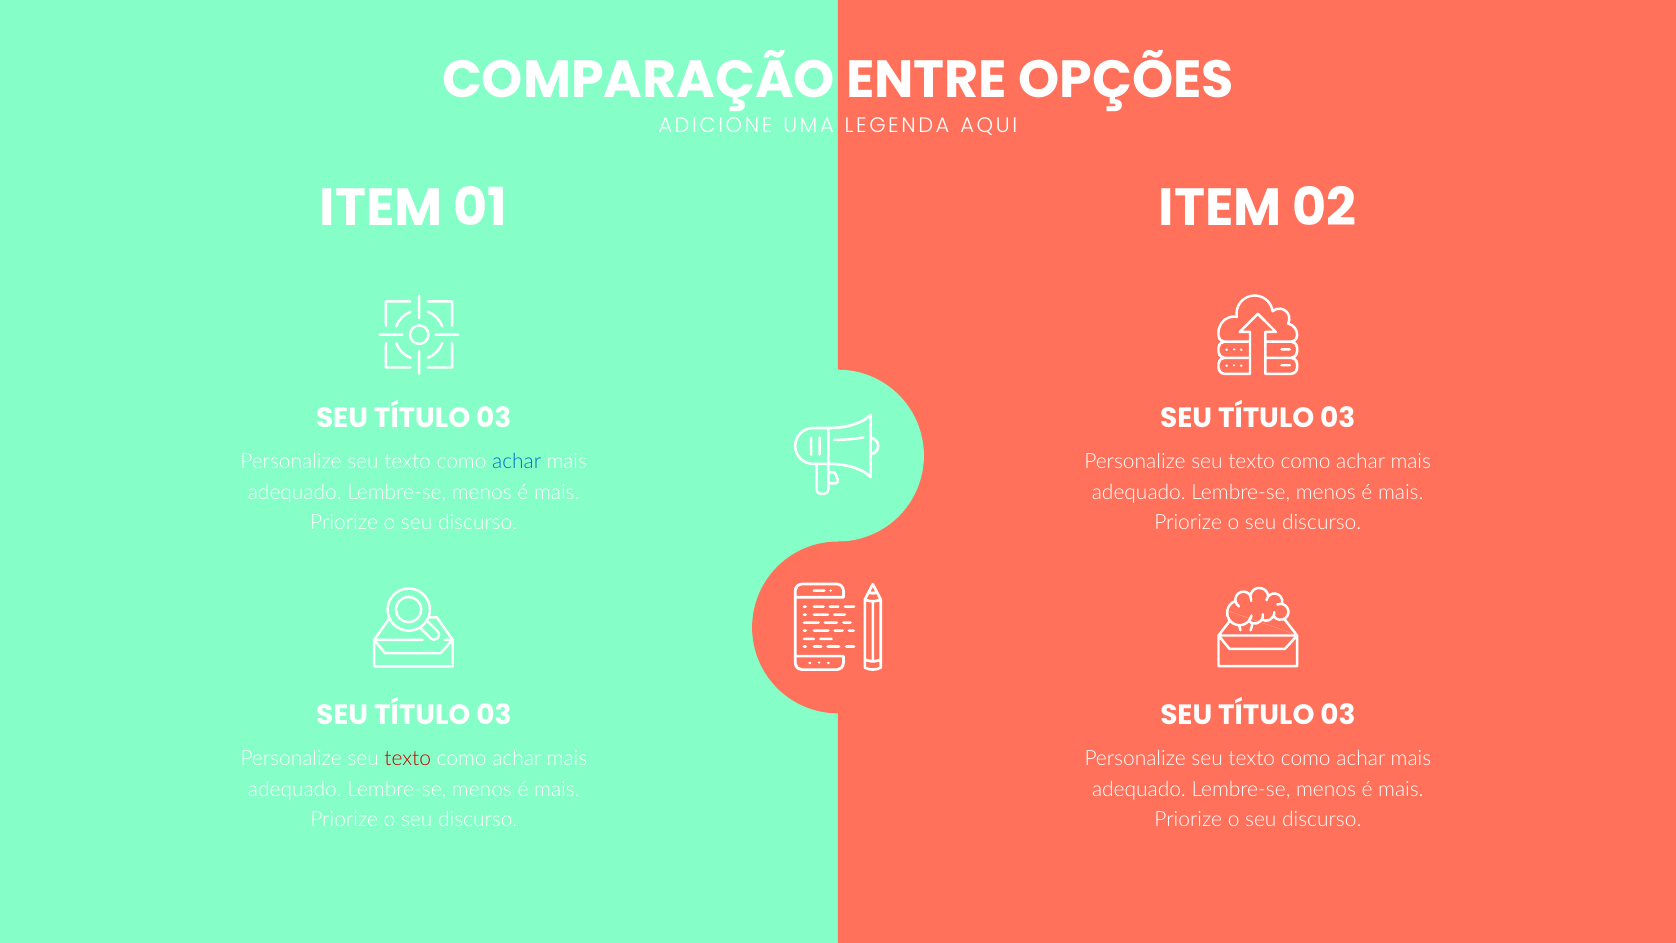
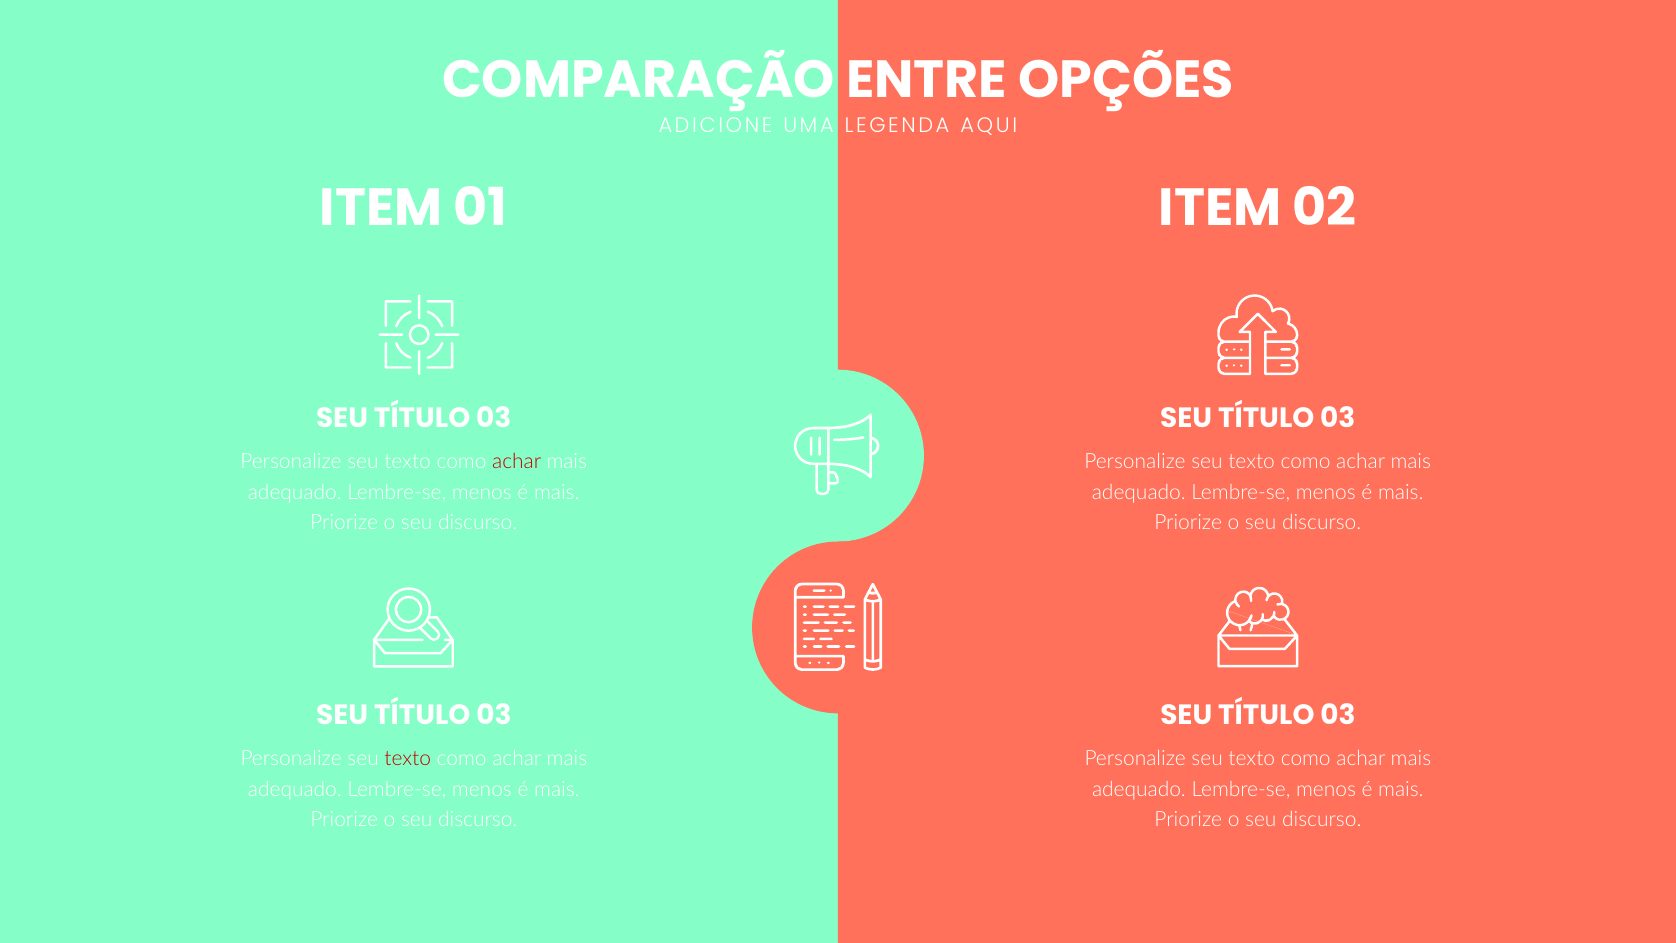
achar at (517, 462) colour: blue -> red
